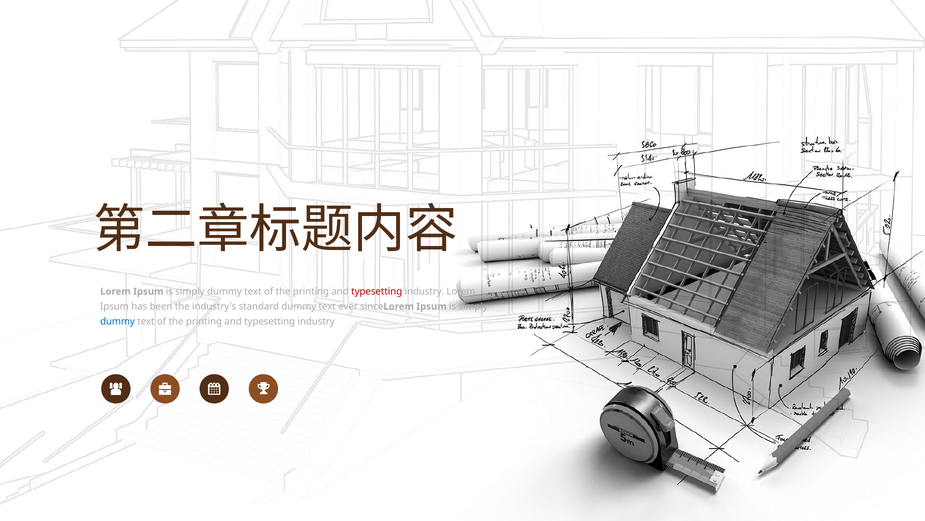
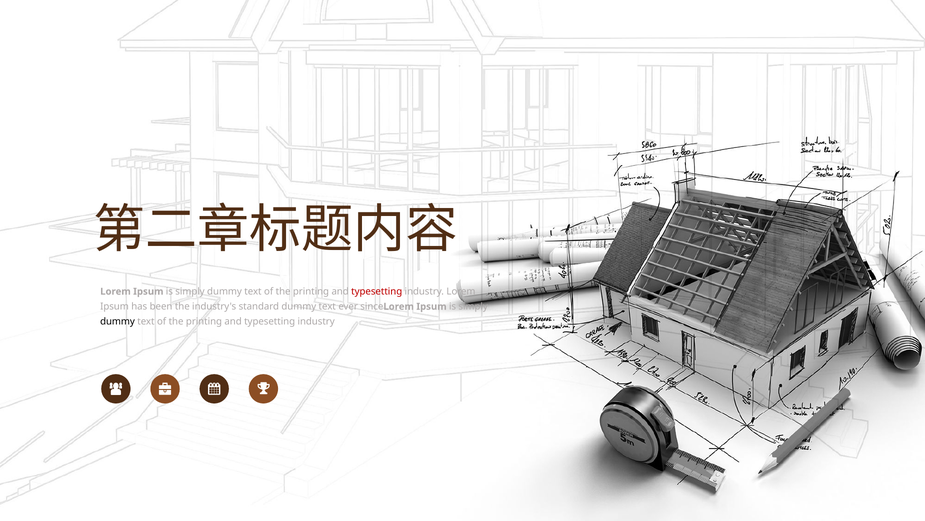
dummy at (118, 321) colour: blue -> black
